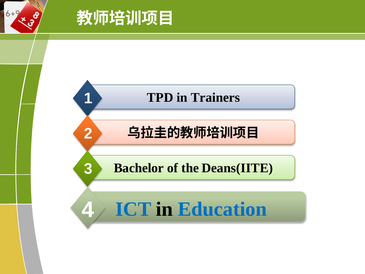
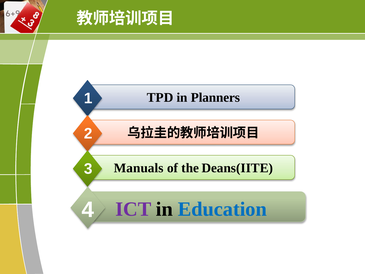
Trainers: Trainers -> Planners
Bachelor: Bachelor -> Manuals
ICT colour: blue -> purple
